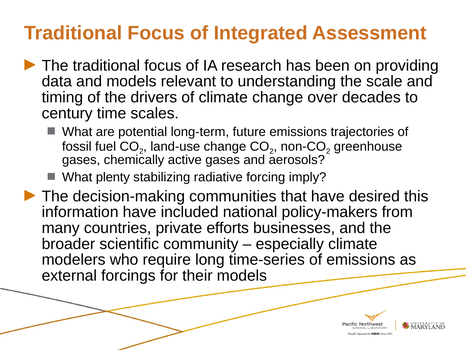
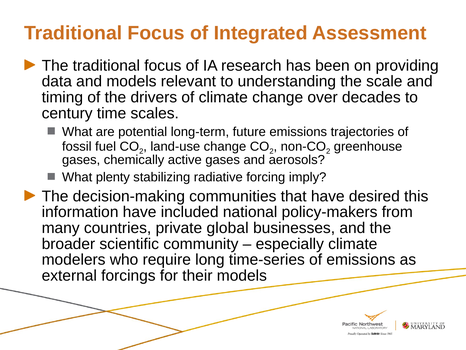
efforts: efforts -> global
